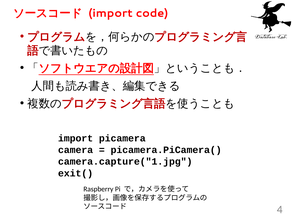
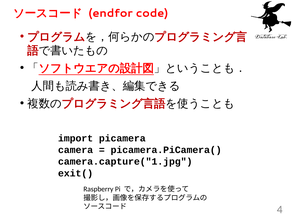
import at (111, 13): import -> endfor
